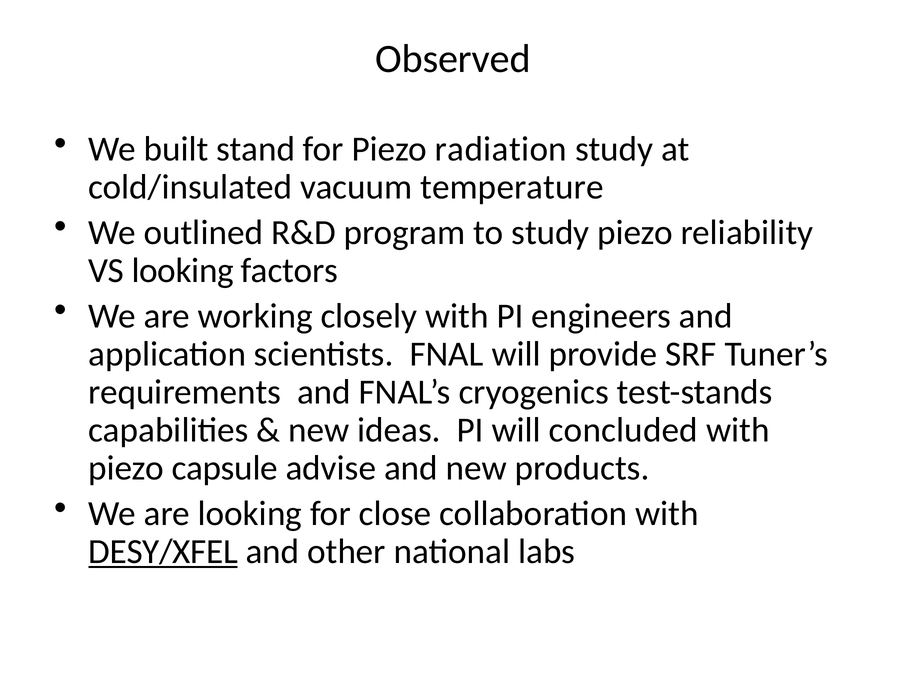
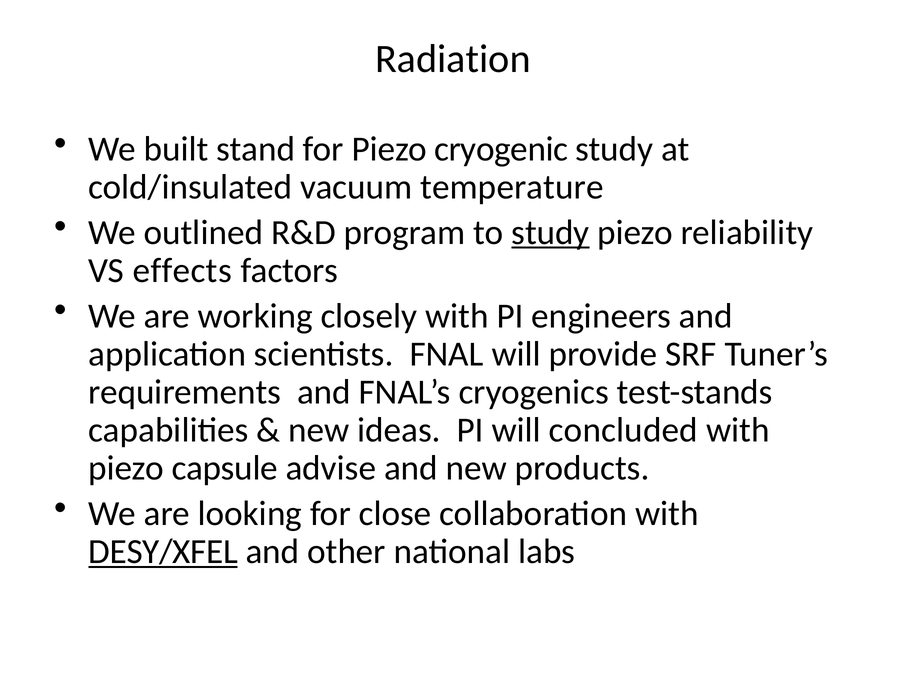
Observed: Observed -> Radiation
radiation: radiation -> cryogenic
study at (550, 232) underline: none -> present
VS looking: looking -> effects
